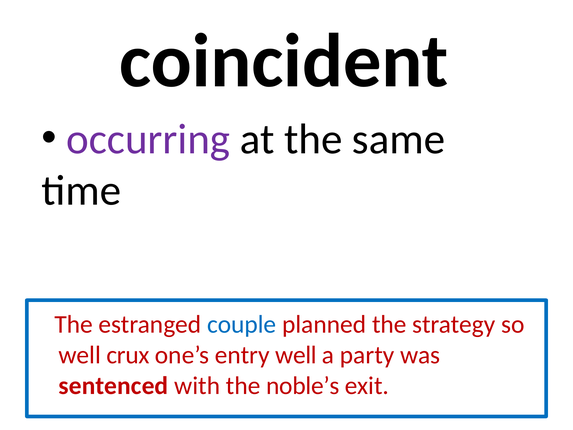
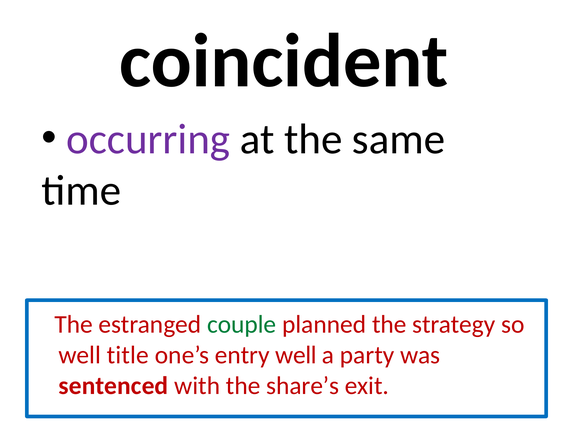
couple colour: blue -> green
crux: crux -> title
noble’s: noble’s -> share’s
